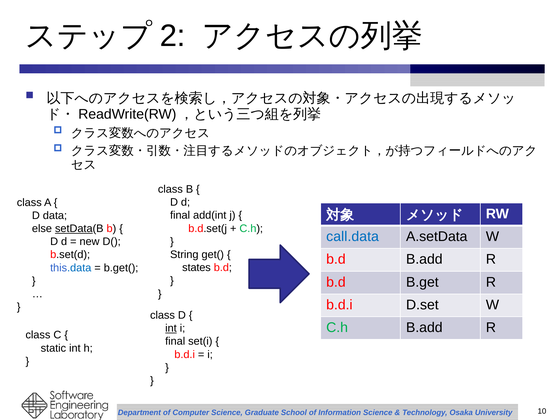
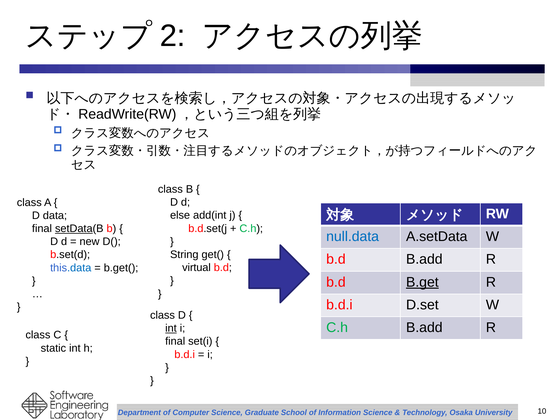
final at (180, 215): final -> else
else at (42, 229): else -> final
call.data: call.data -> null.data
states: states -> virtual
B.get underline: none -> present
